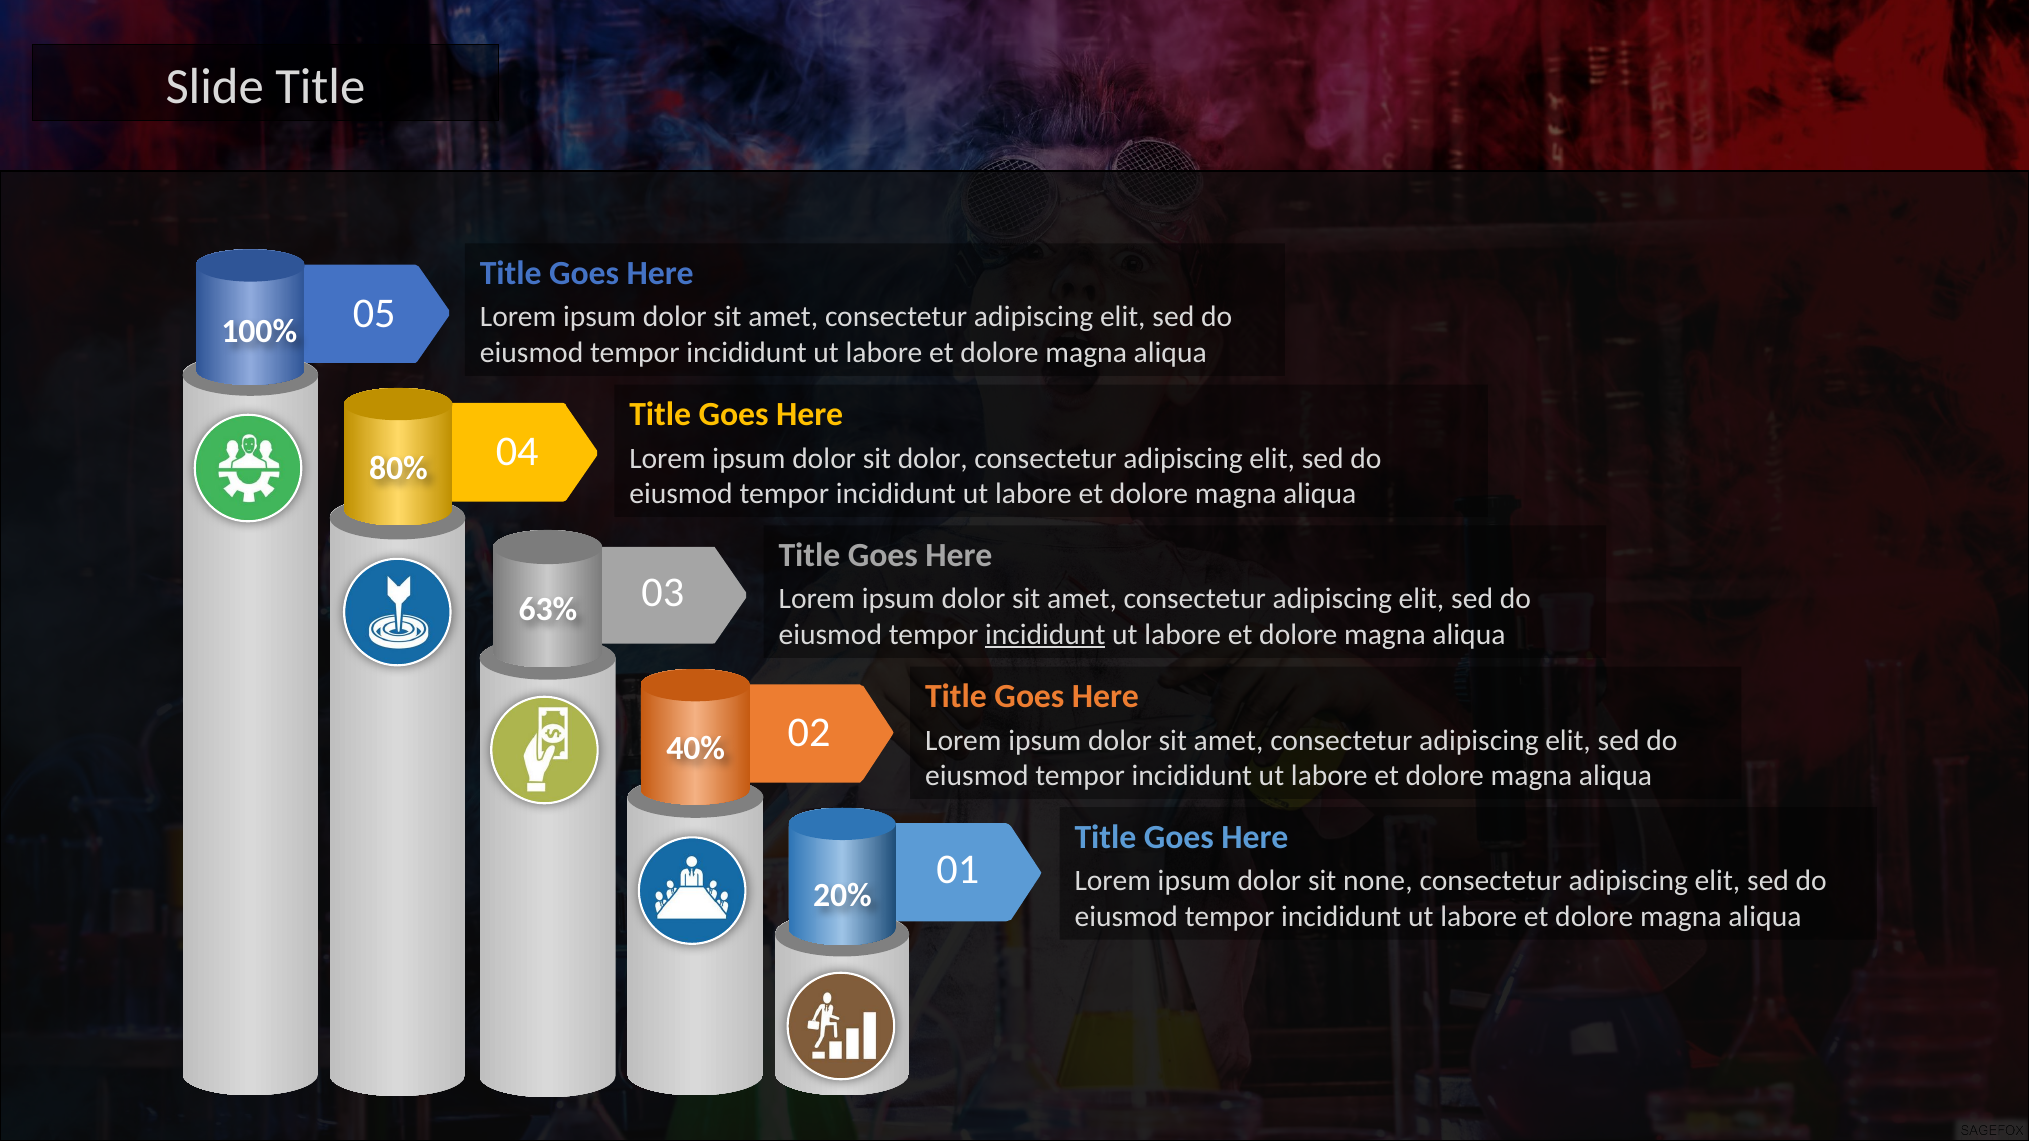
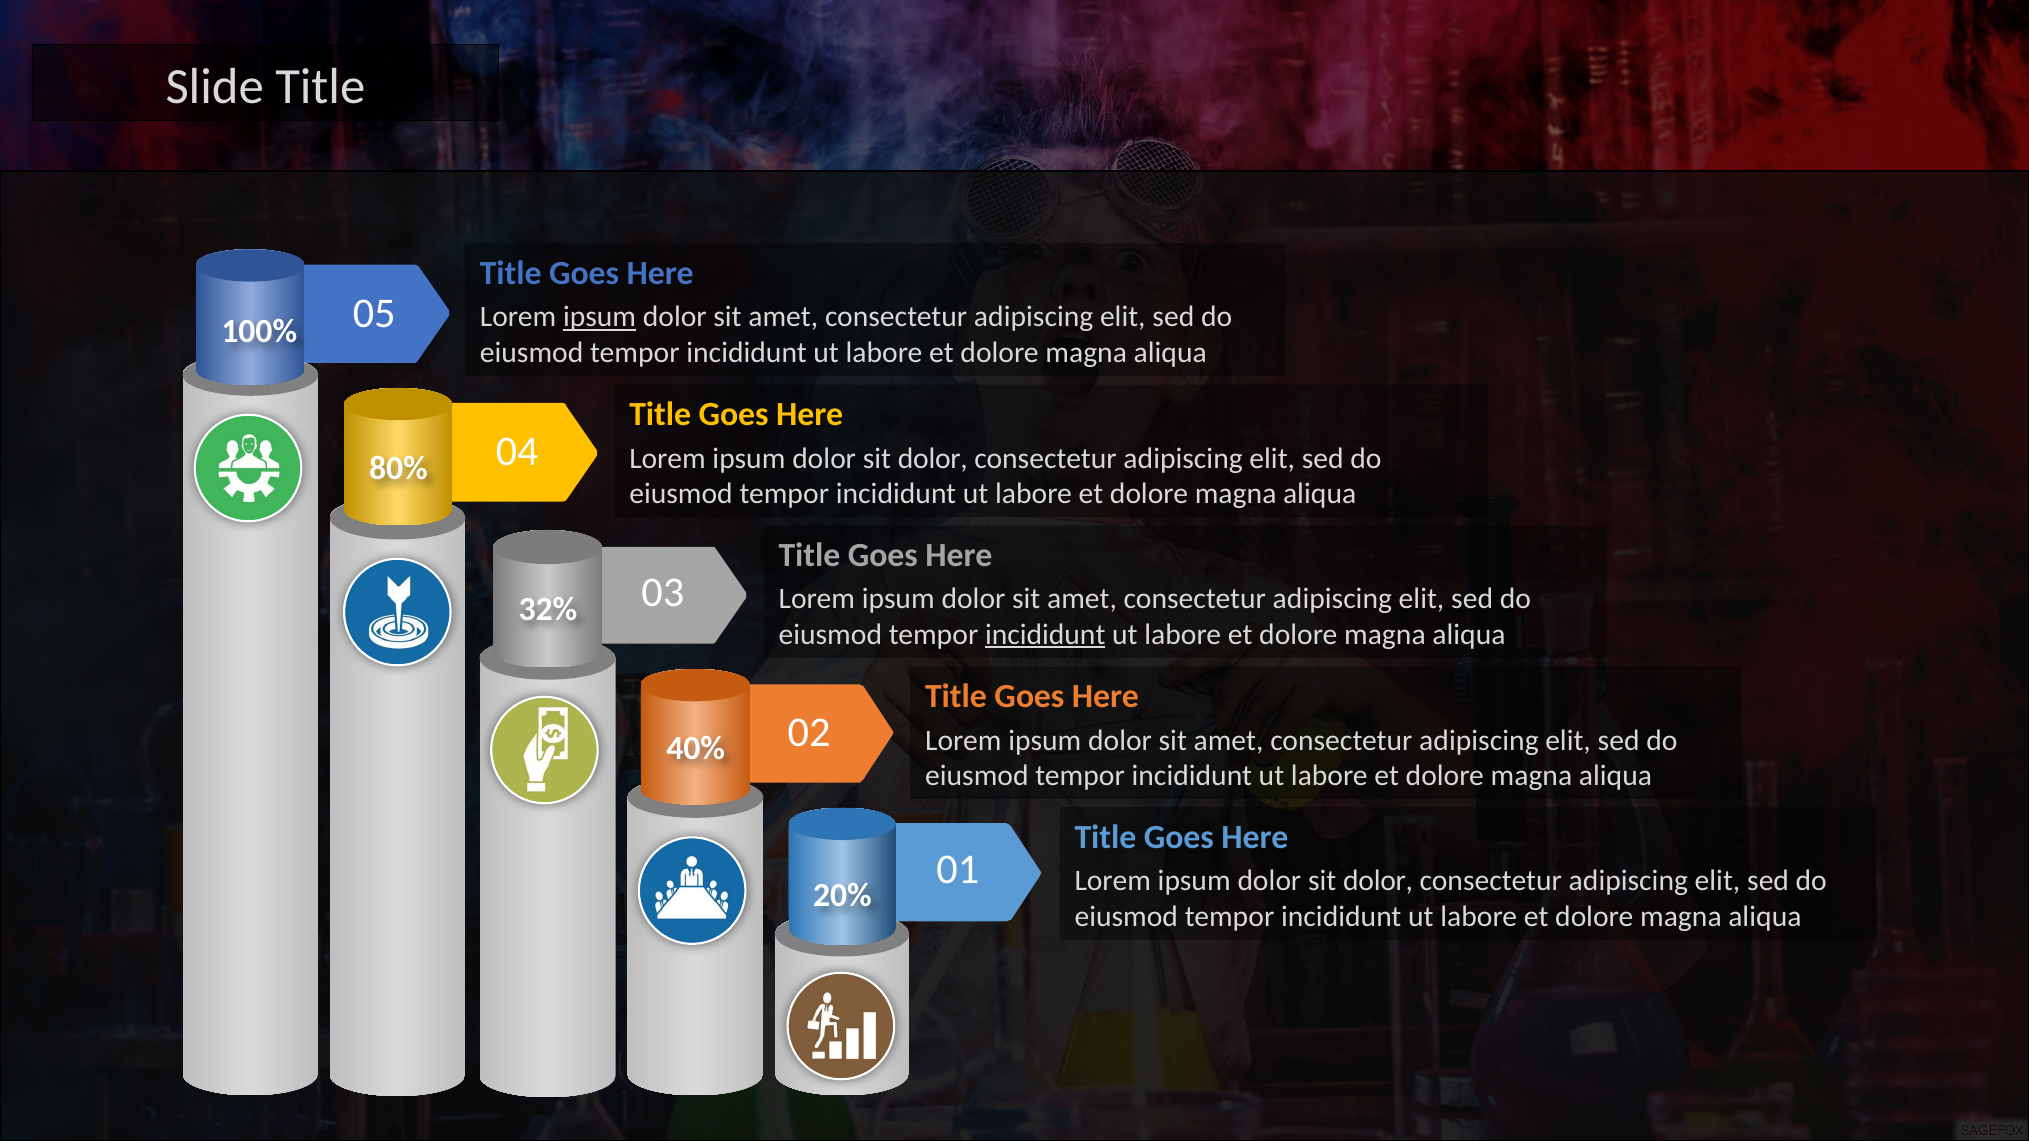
ipsum at (600, 317) underline: none -> present
63%: 63% -> 32%
none at (1378, 881): none -> dolor
